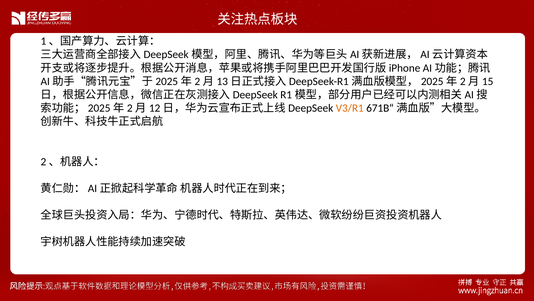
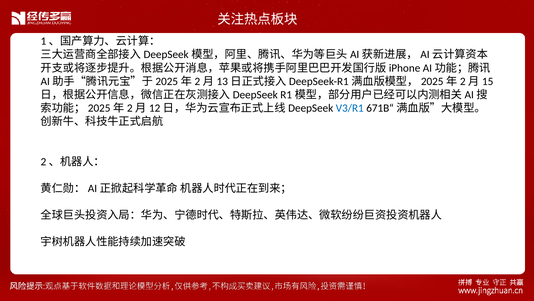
V3/R1 colour: orange -> blue
